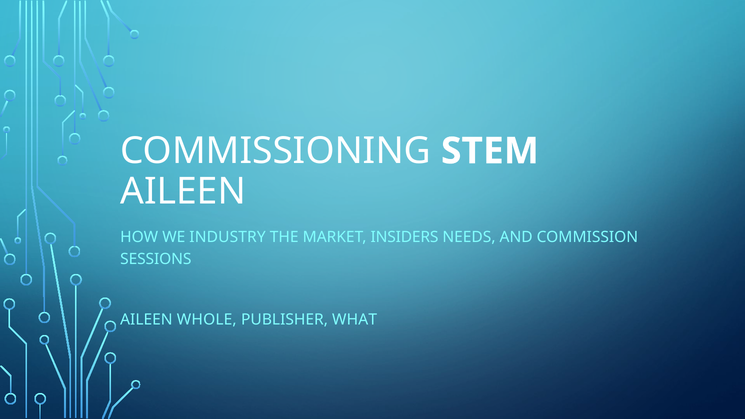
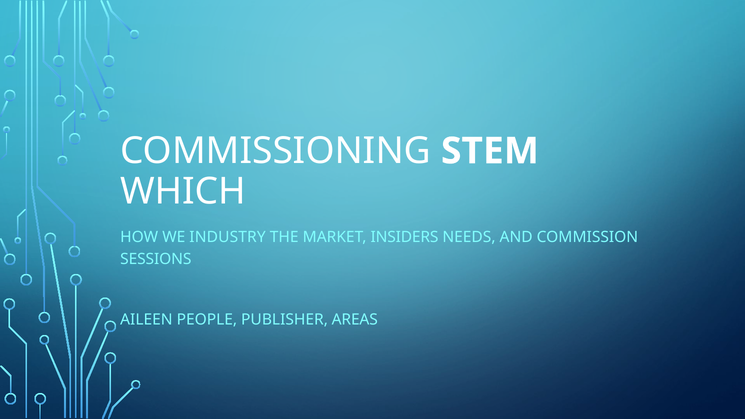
AILEEN at (183, 191): AILEEN -> WHICH
WHOLE: WHOLE -> PEOPLE
WHAT: WHAT -> AREAS
